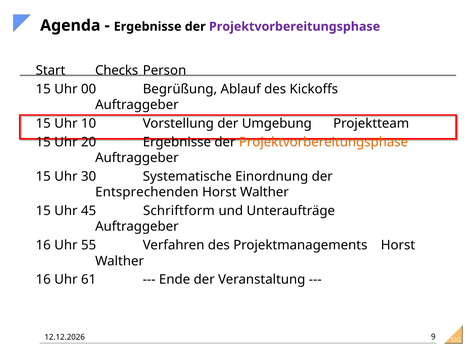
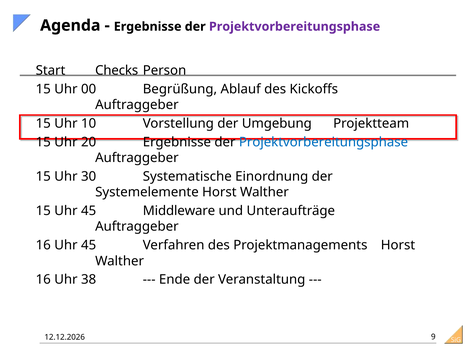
Projektvorbereitungsphase at (323, 142) colour: orange -> blue
Entsprechenden: Entsprechenden -> Systemelemente
Schriftform: Schriftform -> Middleware
16 Uhr 55: 55 -> 45
61: 61 -> 38
